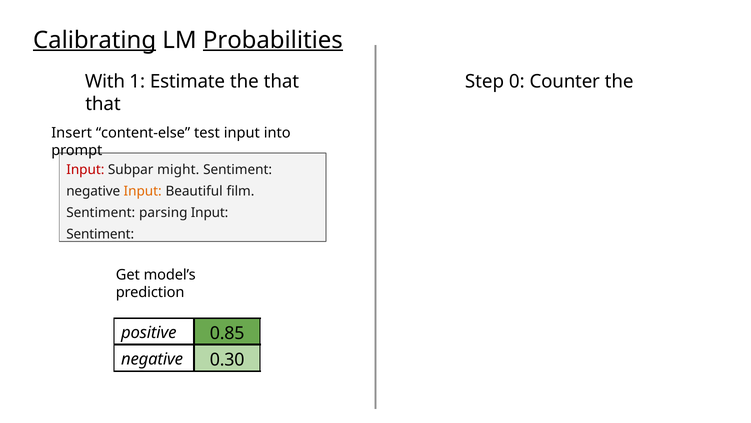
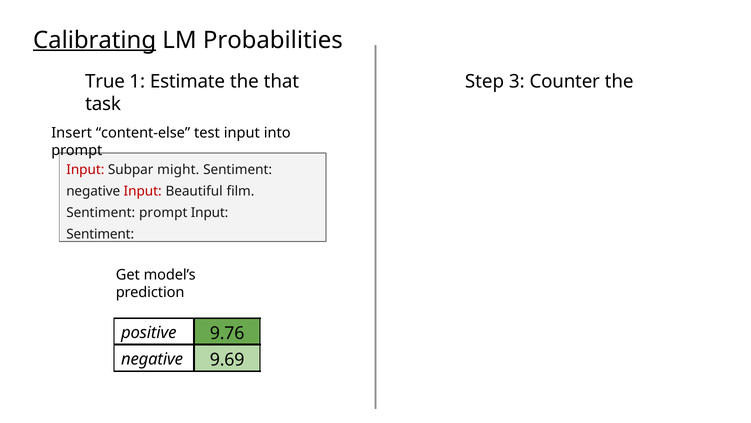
Probabilities underline: present -> none
With: With -> True
0: 0 -> 3
that at (103, 104): that -> task
Input at (143, 191) colour: orange -> red
parsing at (163, 212): parsing -> prompt
0.85: 0.85 -> 9.76
0.30: 0.30 -> 9.69
